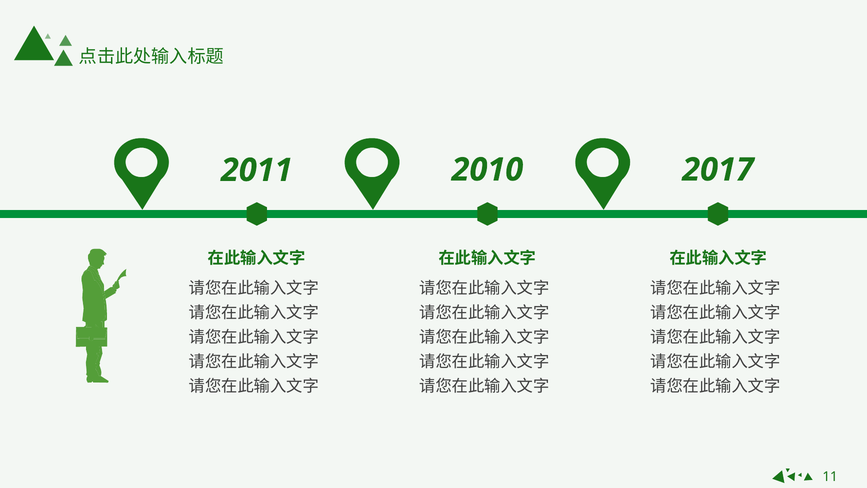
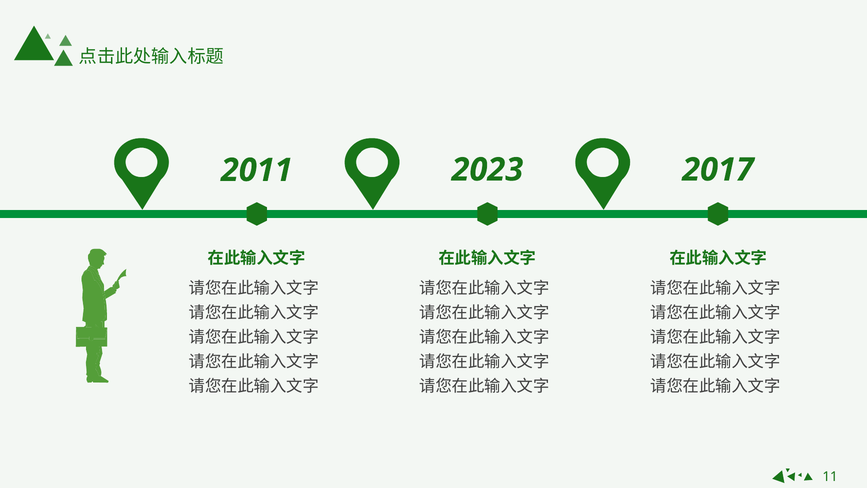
2010: 2010 -> 2023
